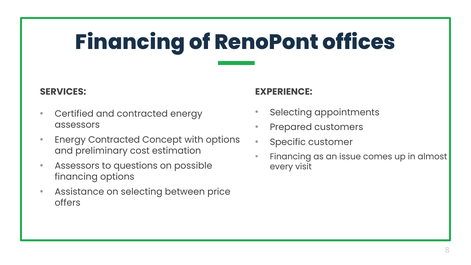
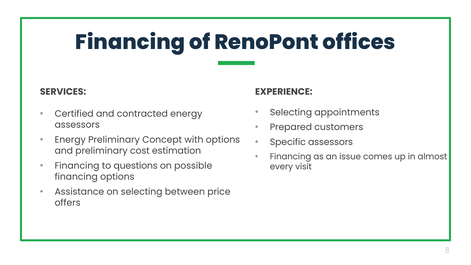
Energy Contracted: Contracted -> Preliminary
Specific customer: customer -> assessors
Assessors at (77, 166): Assessors -> Financing
